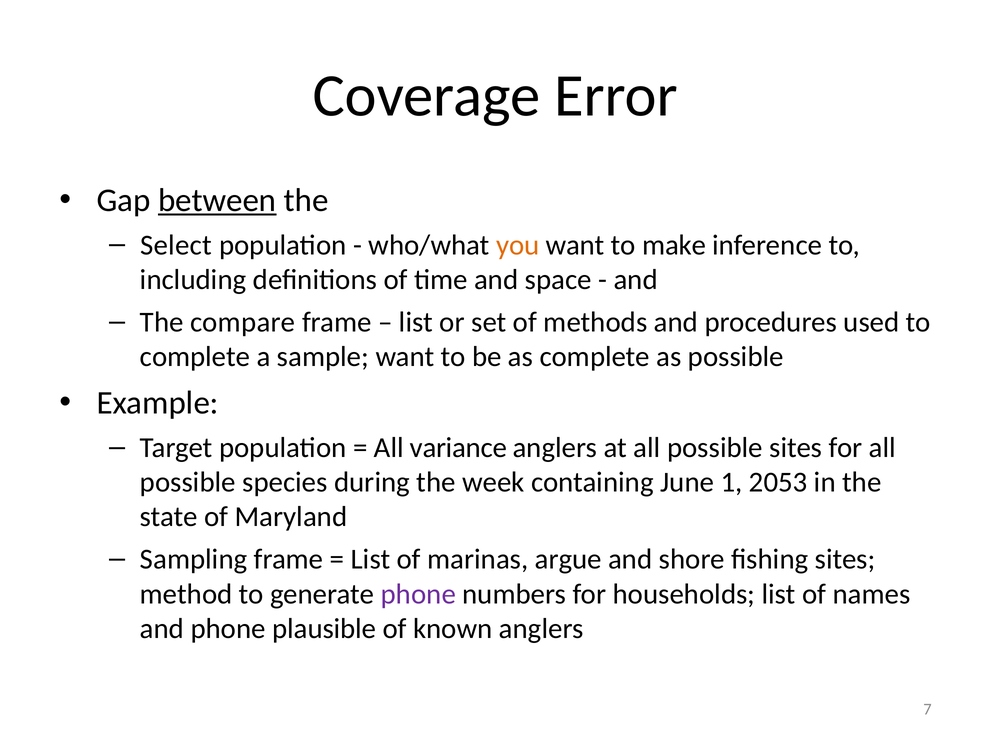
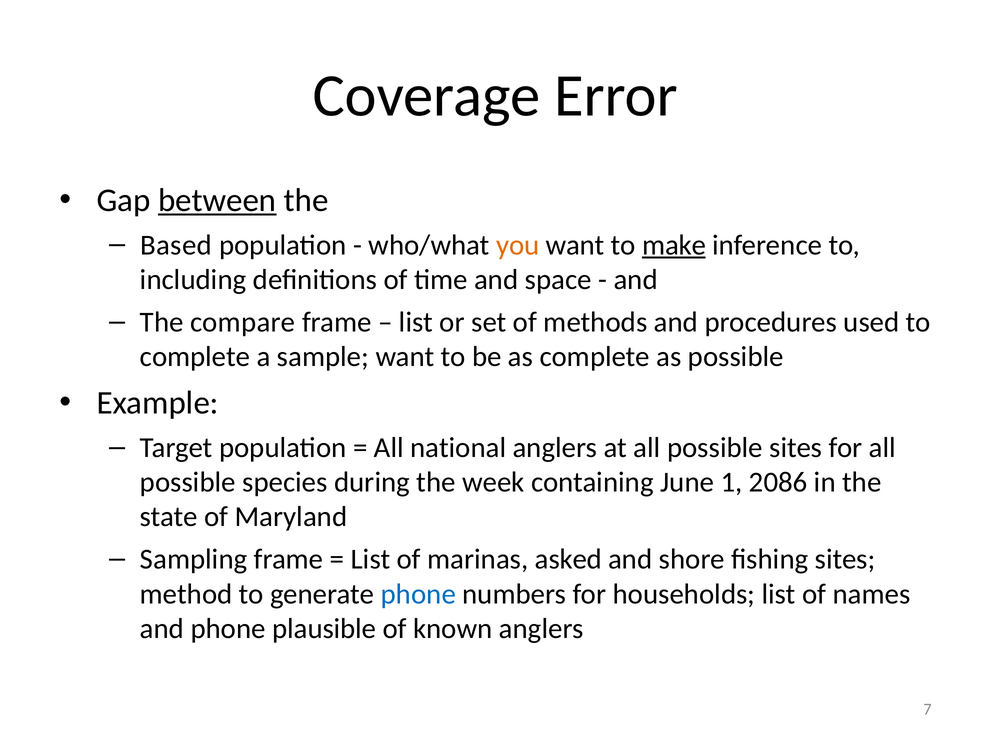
Select: Select -> Based
make underline: none -> present
variance: variance -> national
2053: 2053 -> 2086
argue: argue -> asked
phone at (418, 594) colour: purple -> blue
